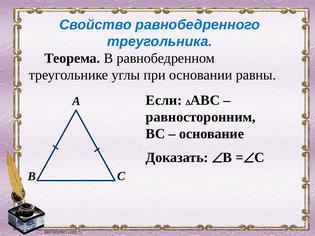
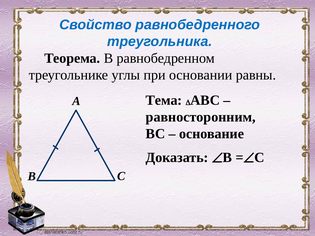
Если: Если -> Тема
